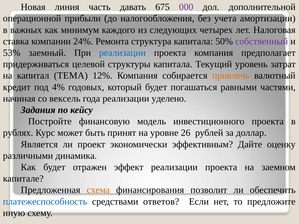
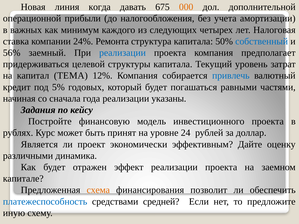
часть: часть -> когда
000 colour: purple -> orange
собственный colour: purple -> blue
53%: 53% -> 56%
привлечь colour: orange -> blue
4%: 4% -> 5%
вексель: вексель -> сначала
уделено: уделено -> указаны
26: 26 -> 24
ответов: ответов -> средней
